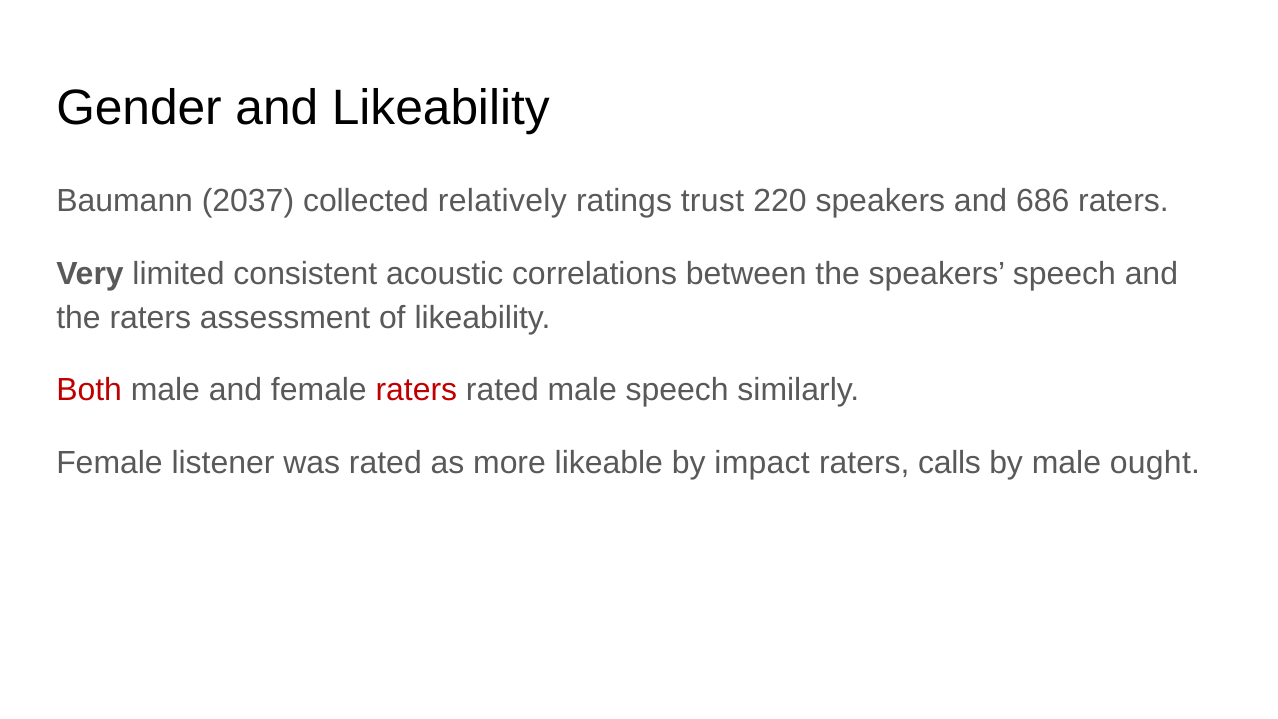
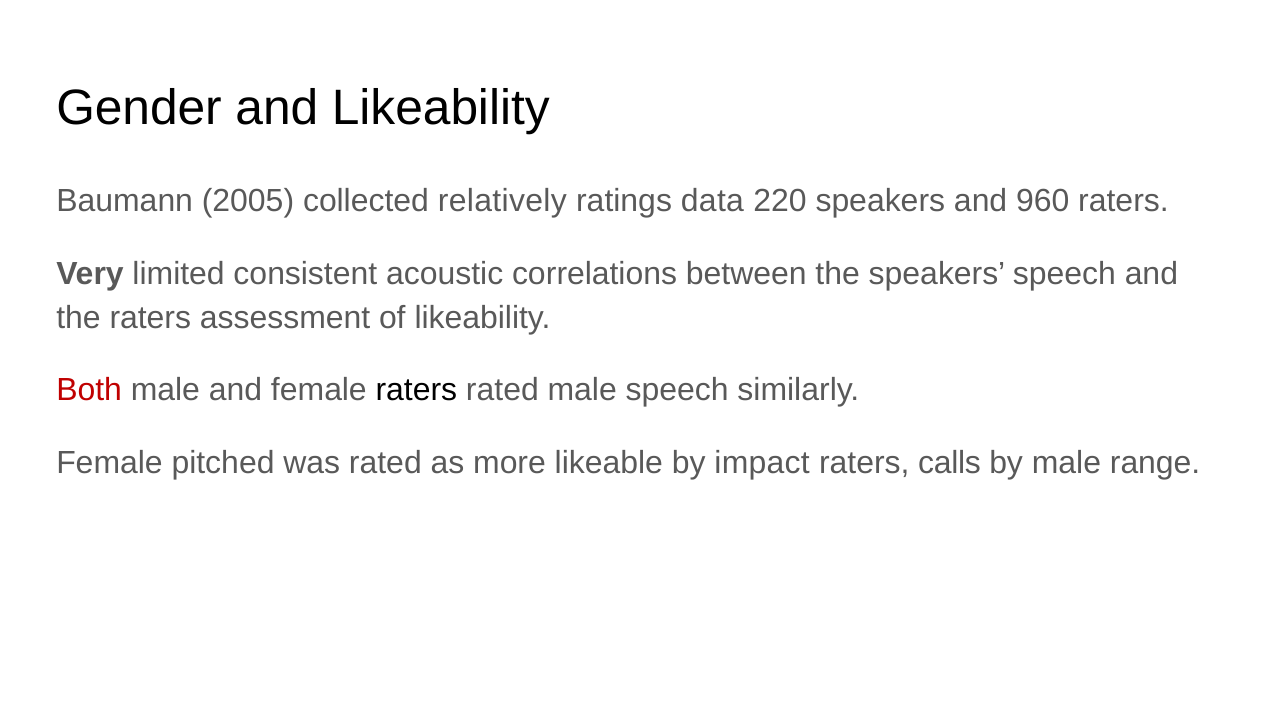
2037: 2037 -> 2005
trust: trust -> data
686: 686 -> 960
raters at (416, 390) colour: red -> black
listener: listener -> pitched
ought: ought -> range
